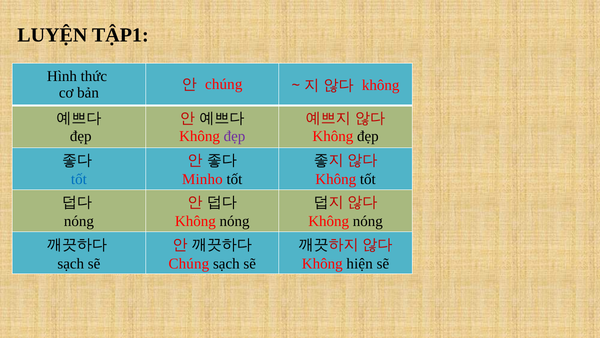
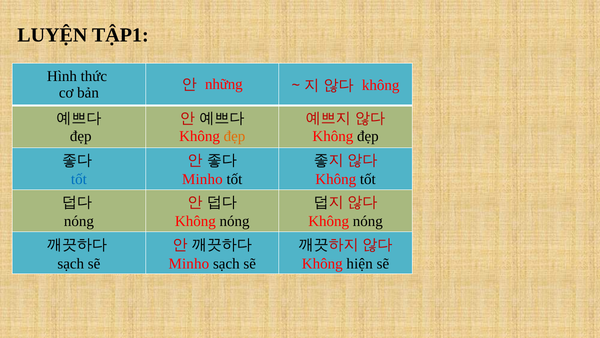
chúng at (224, 84): chúng -> những
đẹp at (235, 136) colour: purple -> orange
Chúng at (189, 263): Chúng -> Minho
